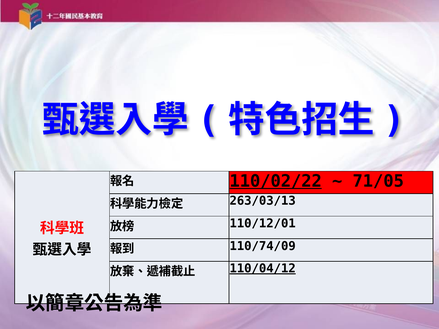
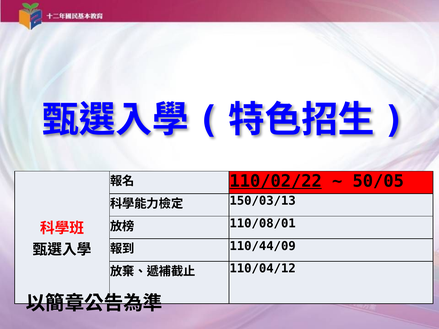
71/05: 71/05 -> 50/05
263/03/13: 263/03/13 -> 150/03/13
110/12/01: 110/12/01 -> 110/08/01
110/74/09: 110/74/09 -> 110/44/09
110/04/12 underline: present -> none
